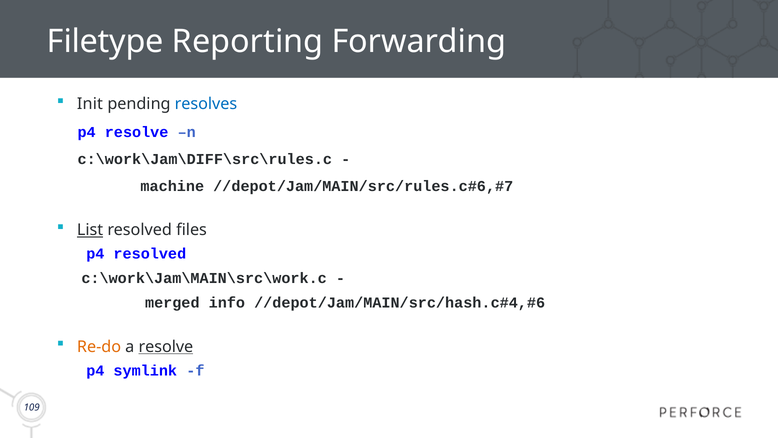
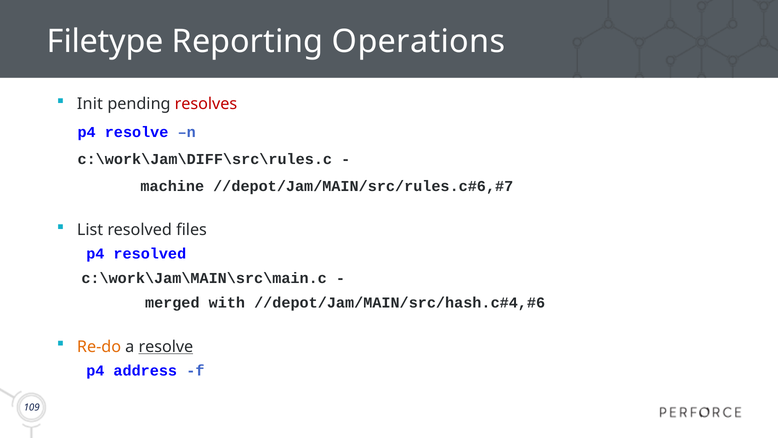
Forwarding: Forwarding -> Operations
resolves colour: blue -> red
List underline: present -> none
c:\work\Jam\MAIN\src\work.c: c:\work\Jam\MAIN\src\work.c -> c:\work\Jam\MAIN\src\main.c
info: info -> with
symlink: symlink -> address
